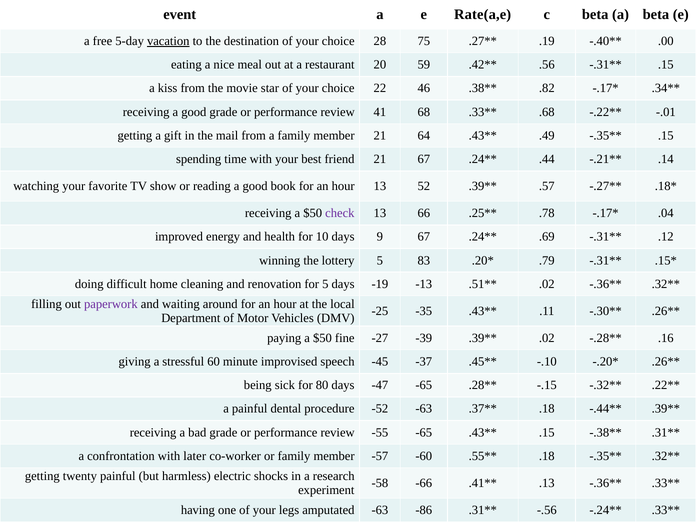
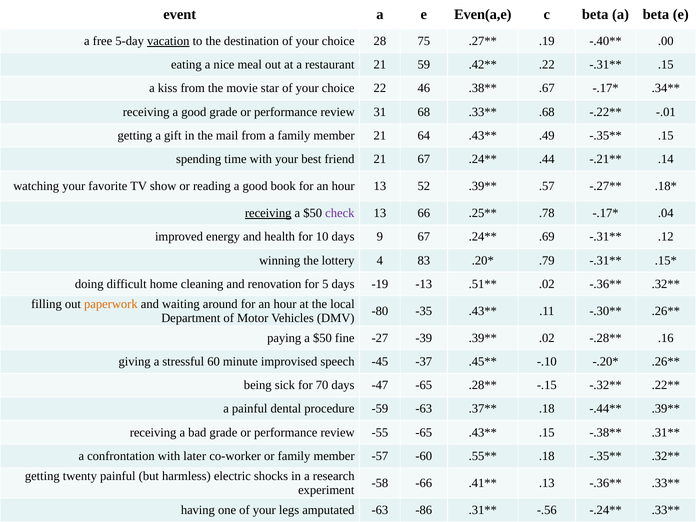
Rate(a,e: Rate(a,e -> Even(a,e
restaurant 20: 20 -> 21
.56: .56 -> .22
.82: .82 -> .67
41: 41 -> 31
receiving at (268, 213) underline: none -> present
lottery 5: 5 -> 4
paperwork colour: purple -> orange
-25: -25 -> -80
80: 80 -> 70
-52: -52 -> -59
